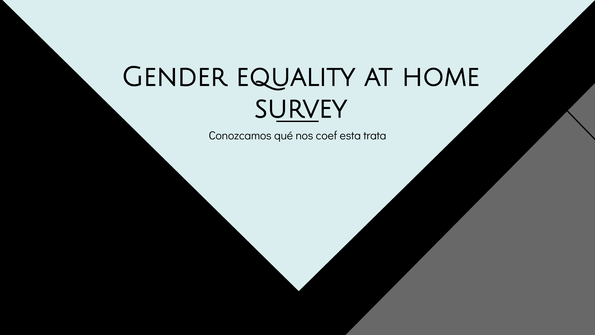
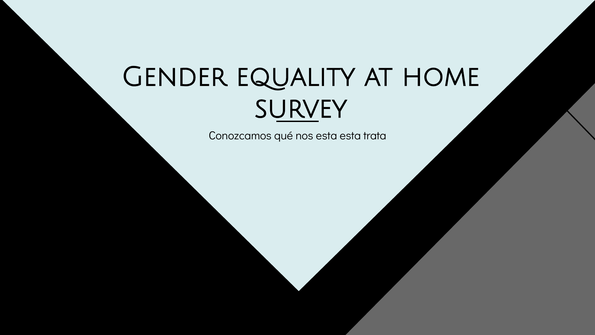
nos coef: coef -> esta
